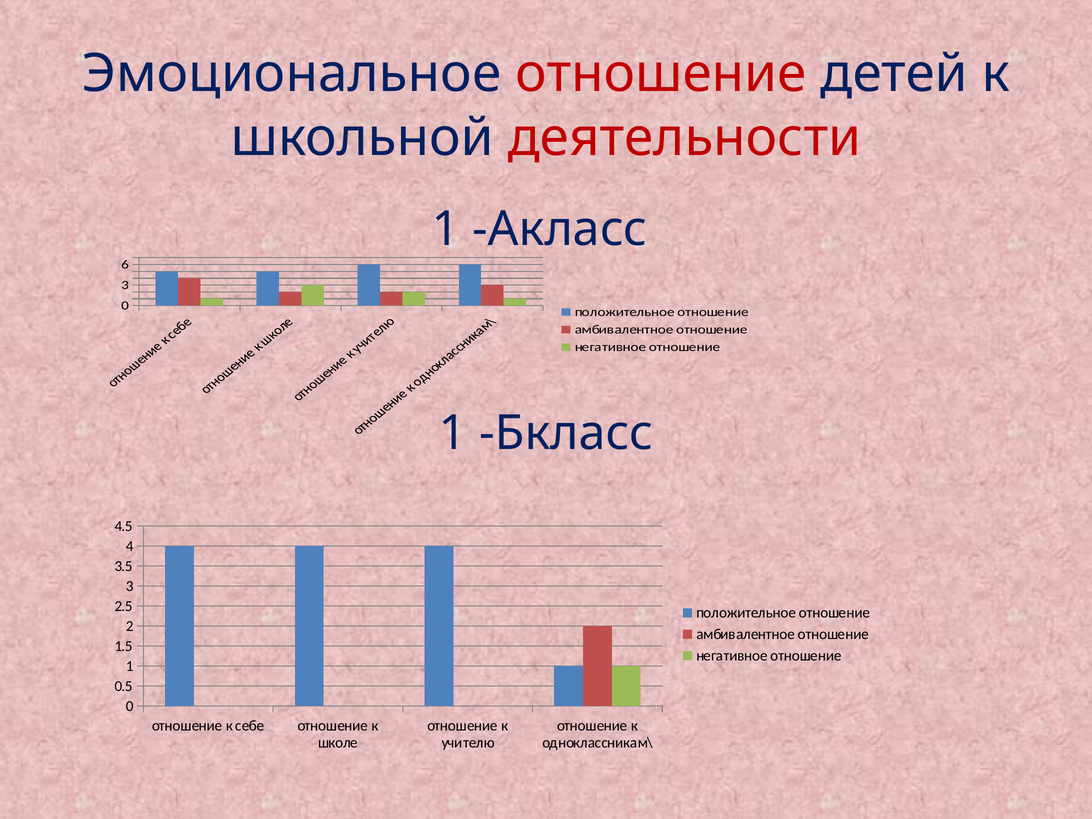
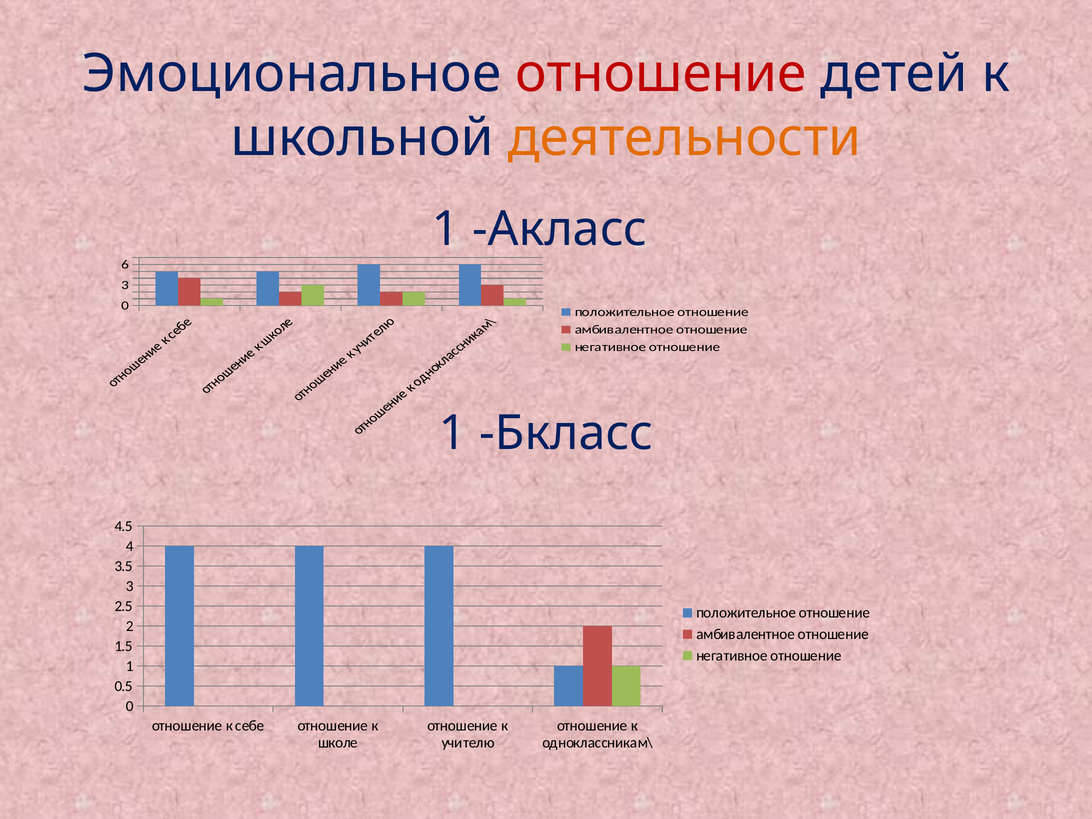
деятельности colour: red -> orange
